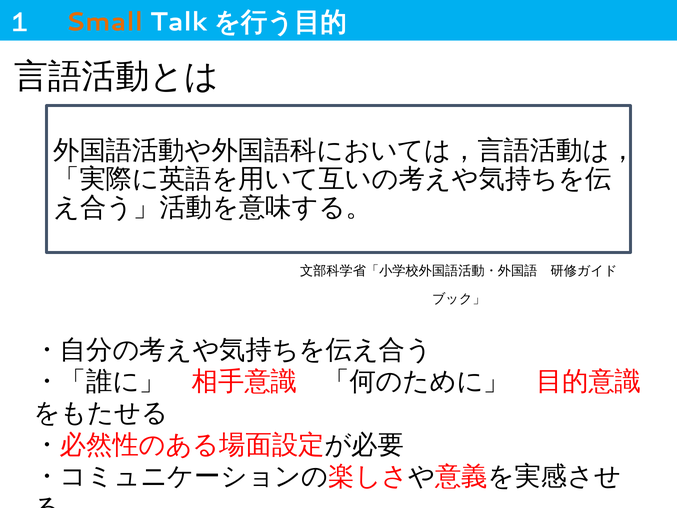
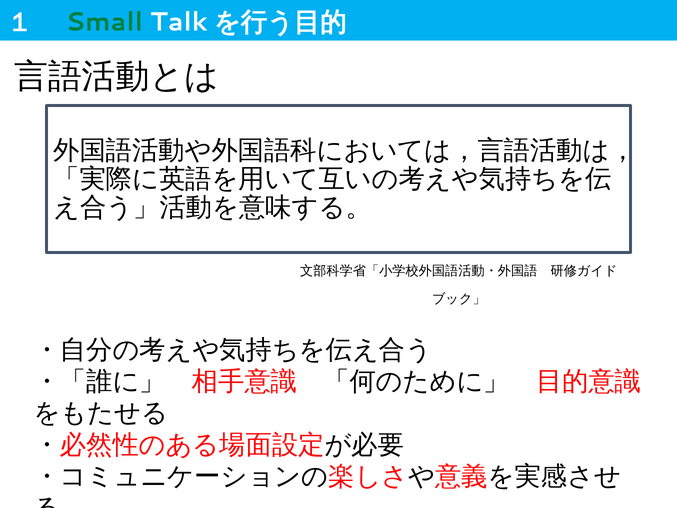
Small colour: orange -> green
